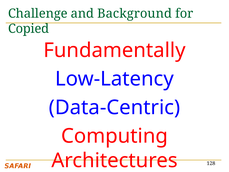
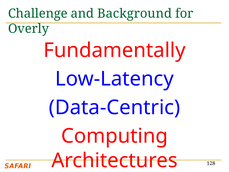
Copied: Copied -> Overly
